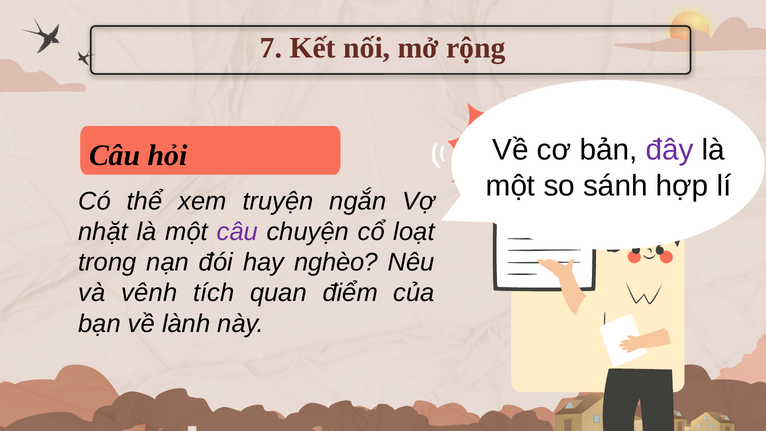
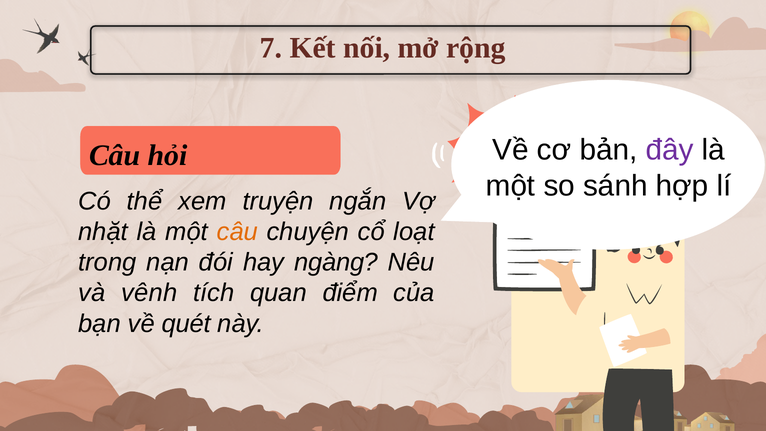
câu at (237, 232) colour: purple -> orange
nghèo: nghèo -> ngàng
lành: lành -> quét
